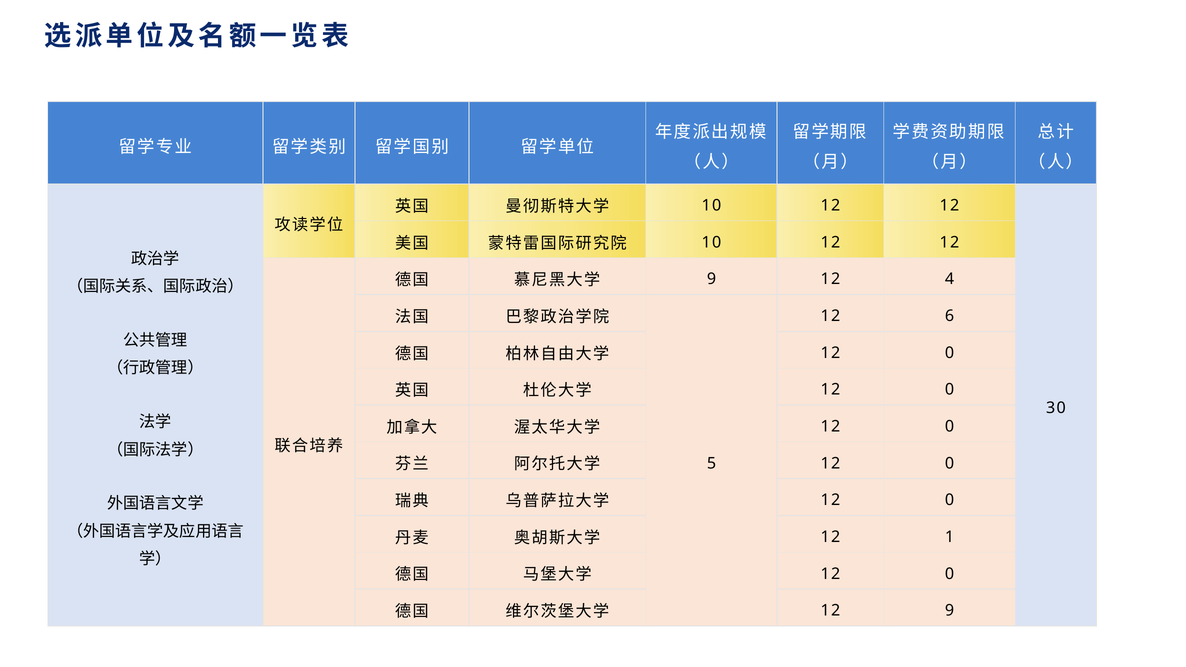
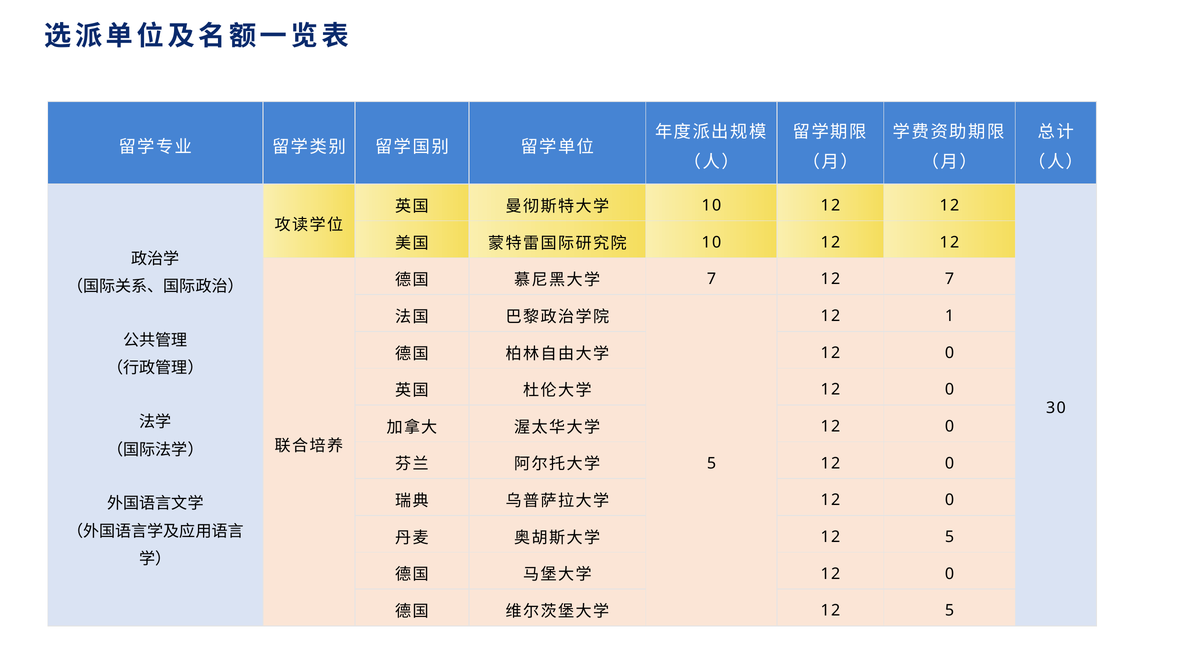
9 at (712, 279): 9 -> 7
12 4: 4 -> 7
6: 6 -> 1
1 at (950, 537): 1 -> 5
9 at (950, 611): 9 -> 5
